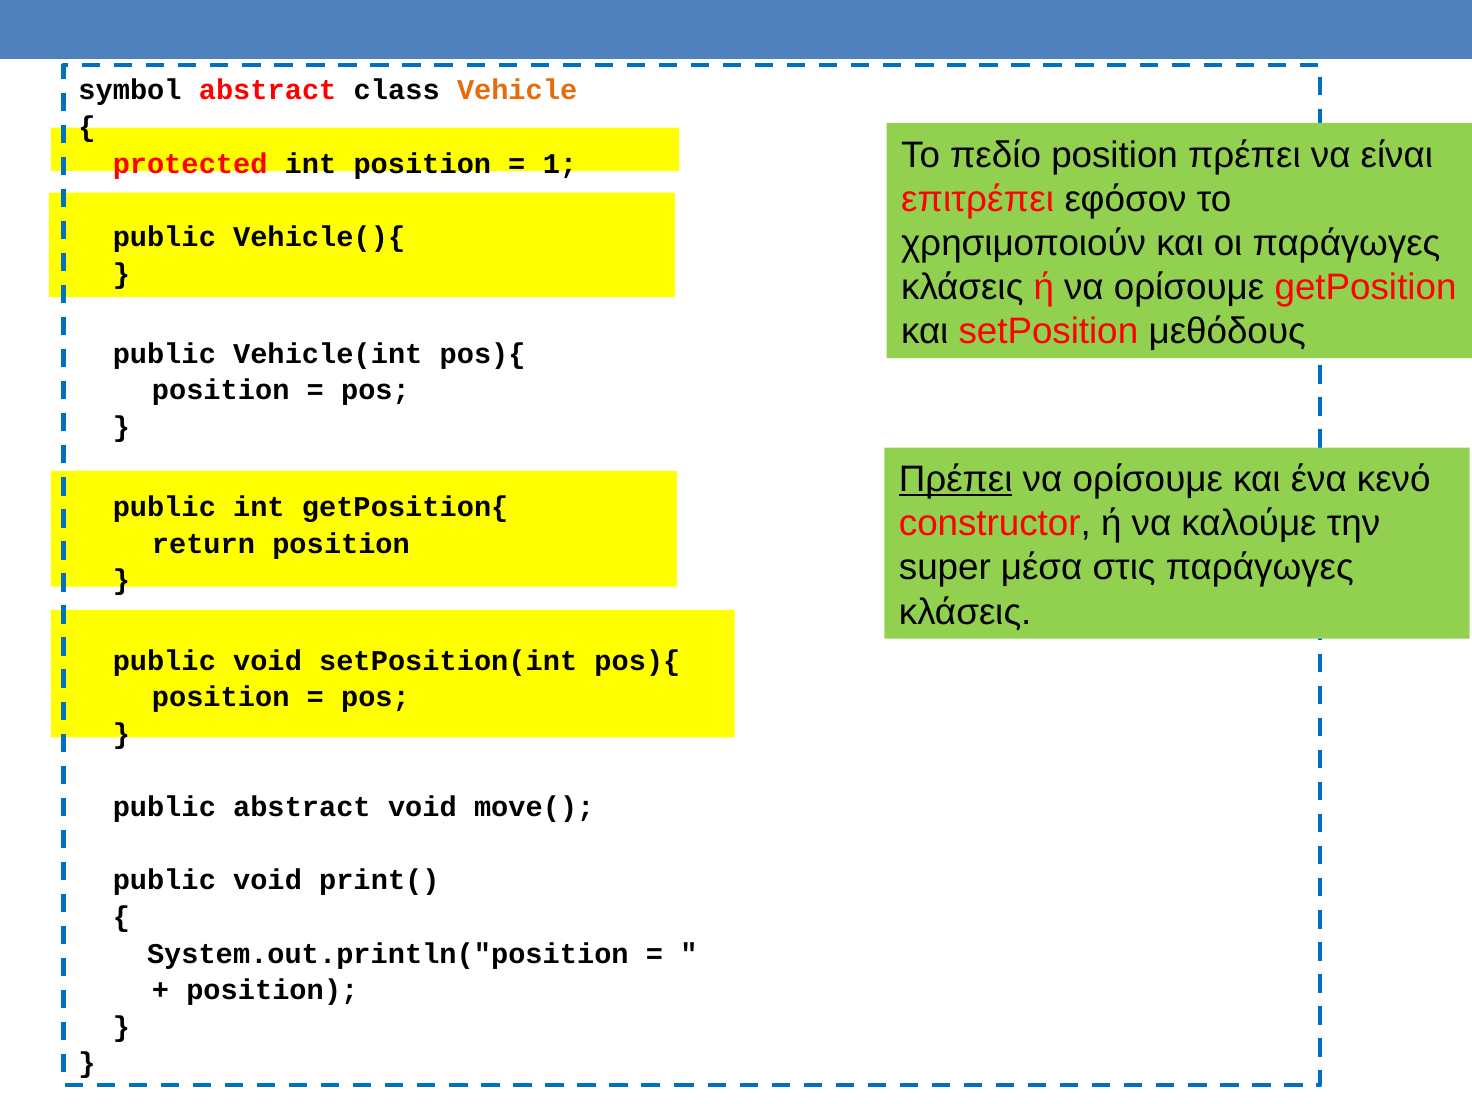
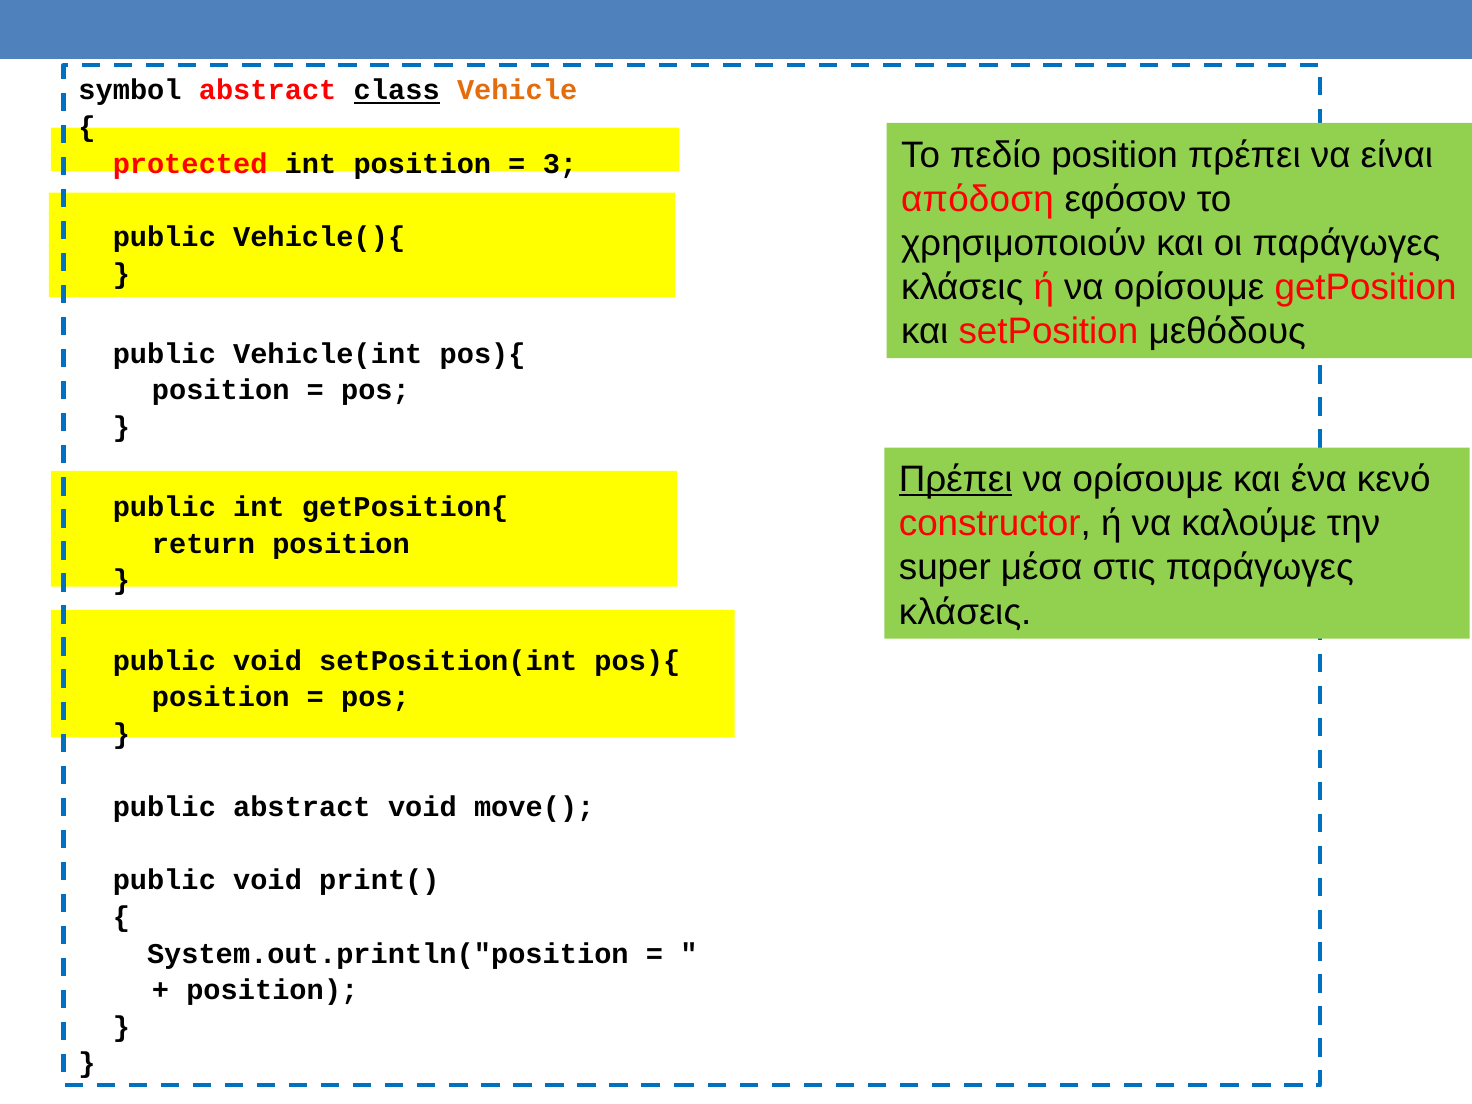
class underline: none -> present
1: 1 -> 3
επιτρέπει: επιτρέπει -> απόδοση
